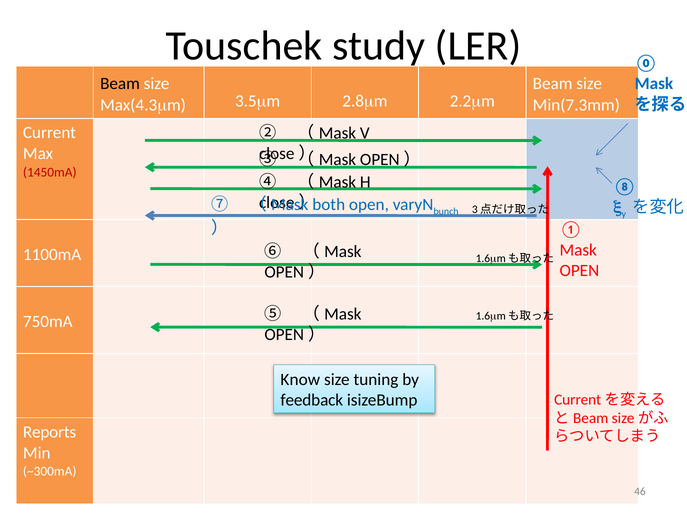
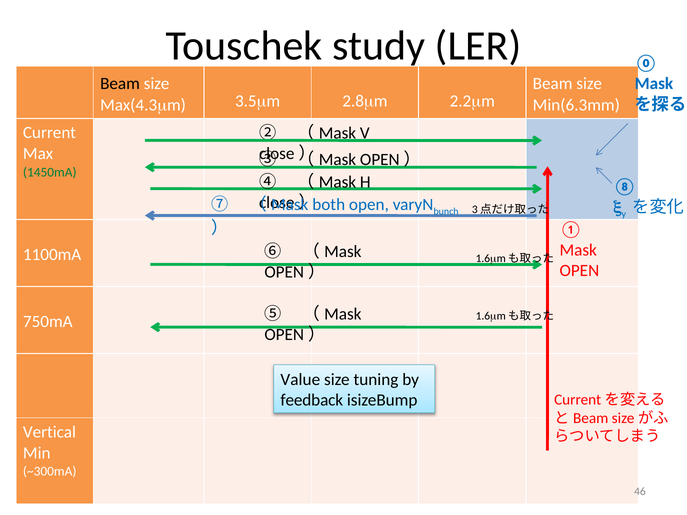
Min(7.3mm: Min(7.3mm -> Min(6.3mm
1450mA colour: red -> green
Know: Know -> Value
Reports: Reports -> Vertical
